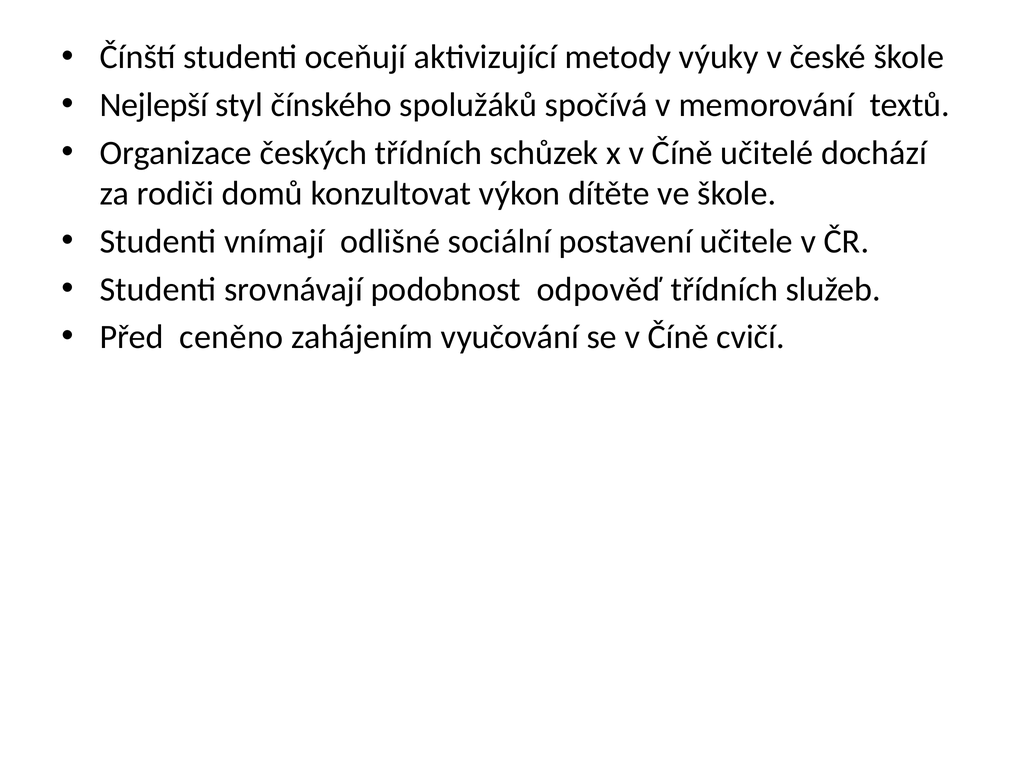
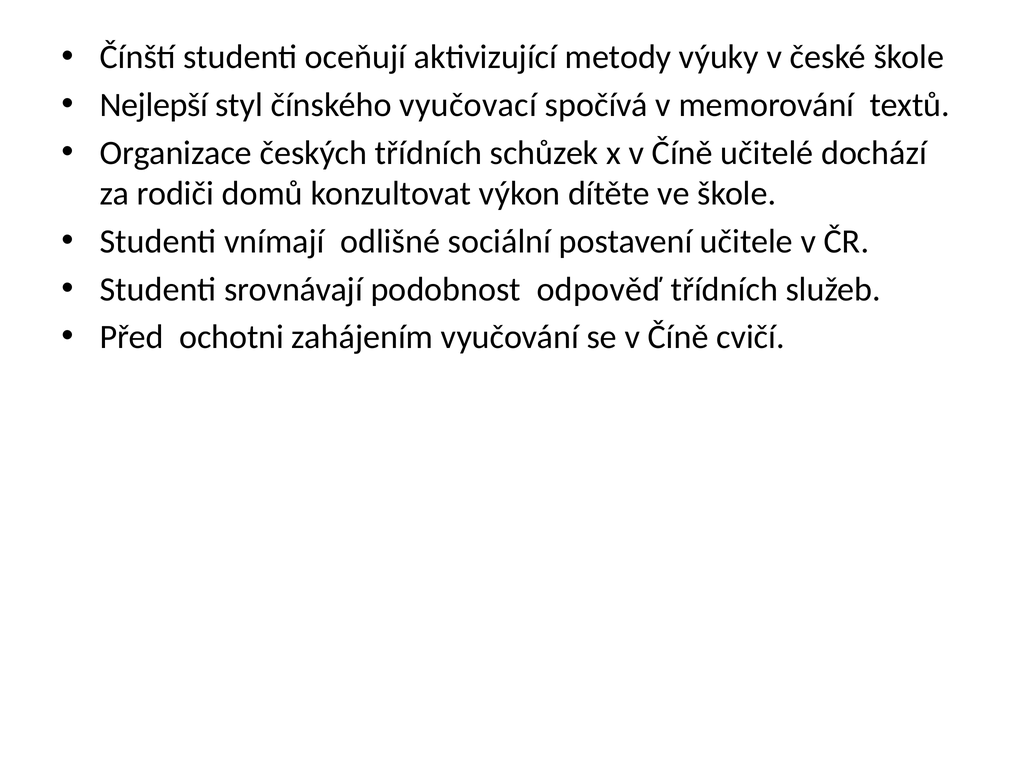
spolužáků: spolužáků -> vyučovací
ceněno: ceněno -> ochotni
